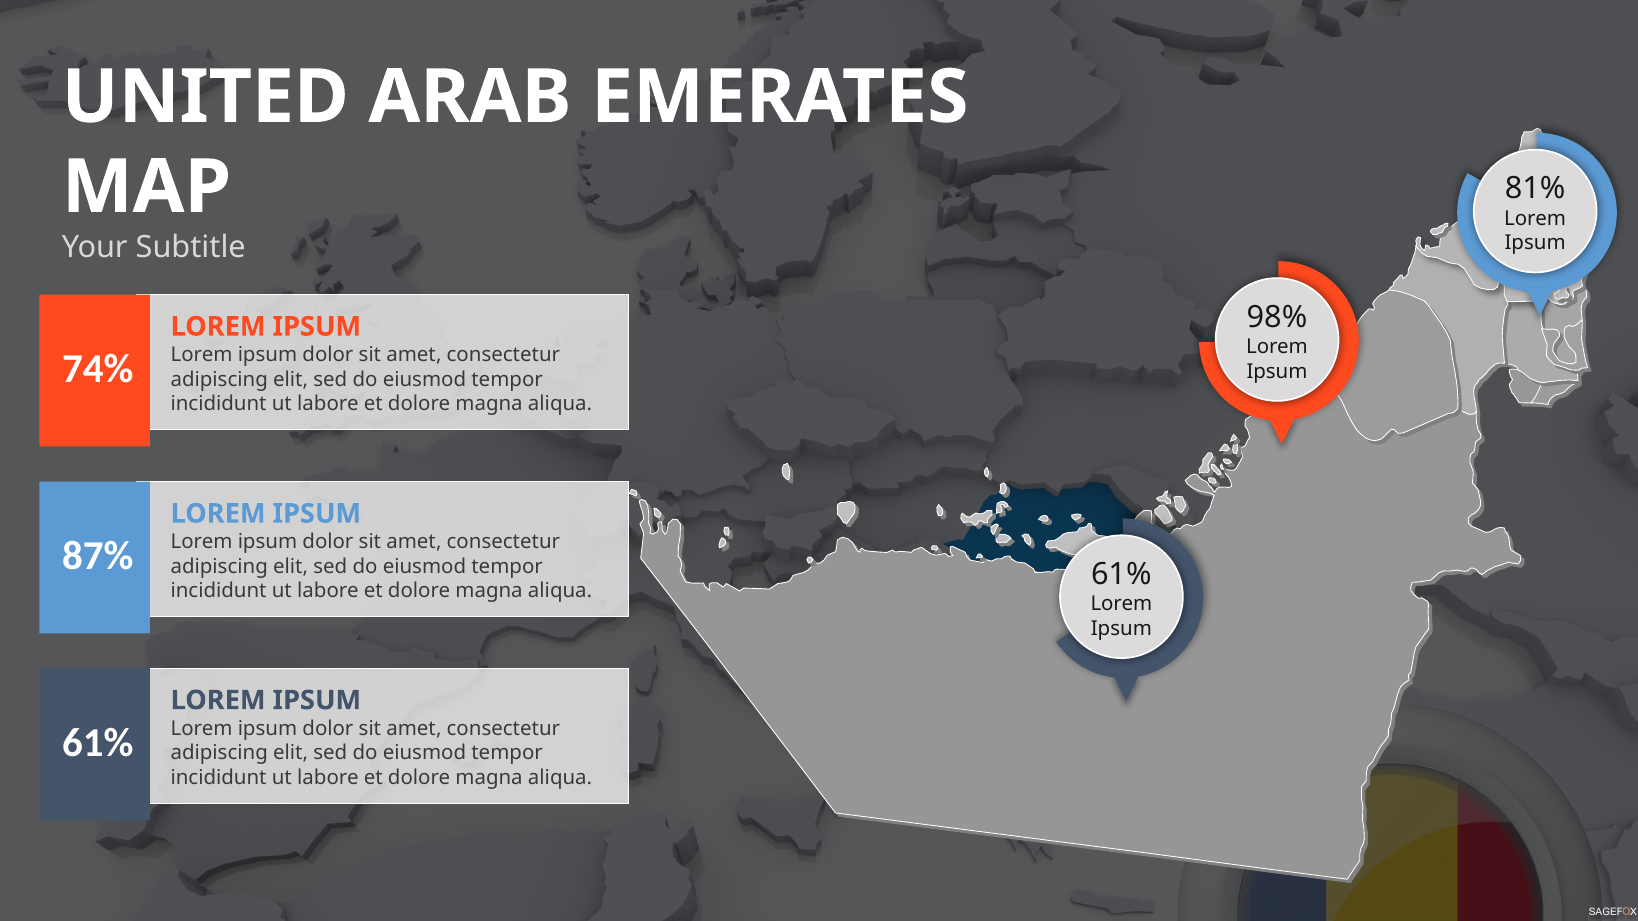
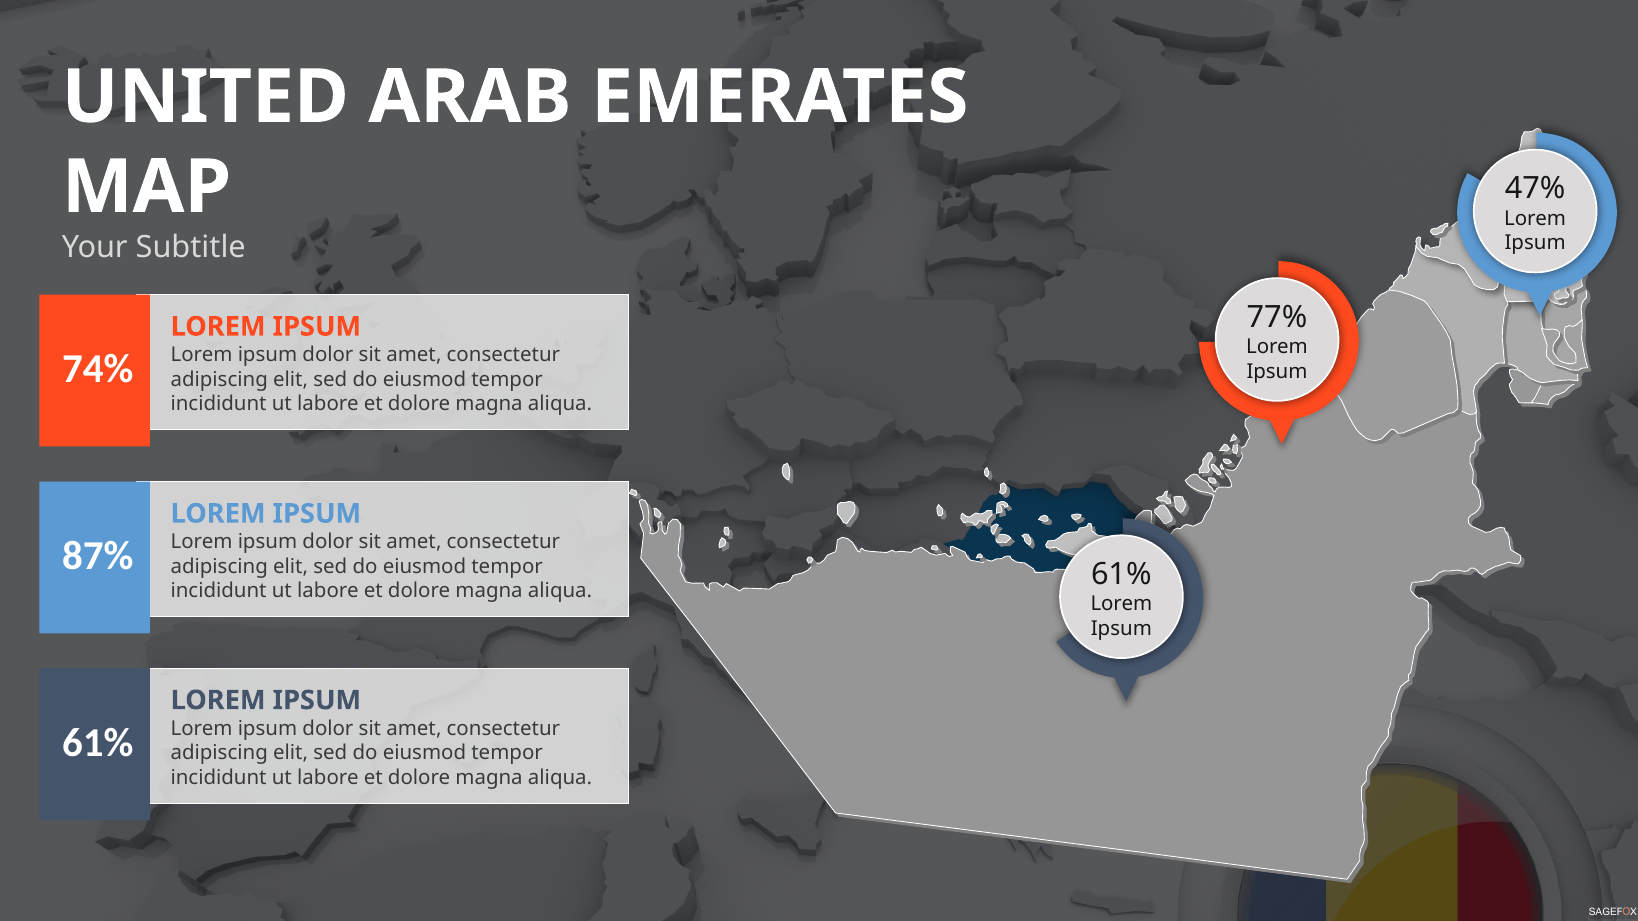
81%: 81% -> 47%
98%: 98% -> 77%
